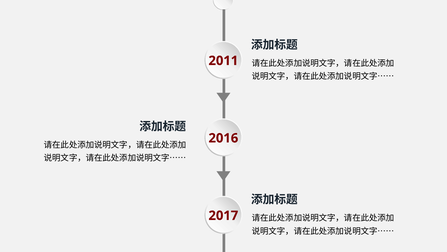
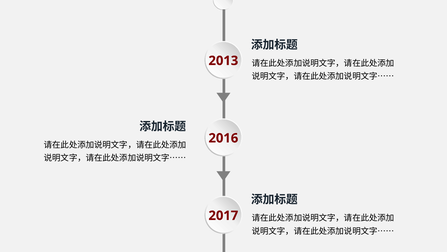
2011: 2011 -> 2013
